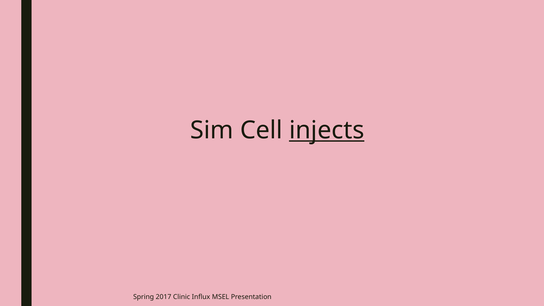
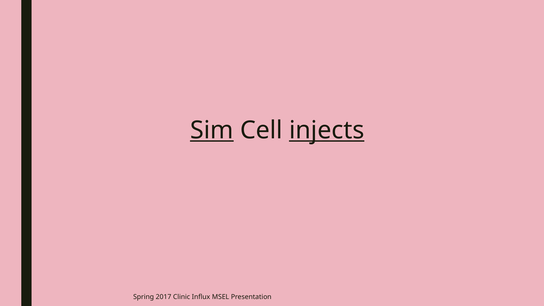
Sim underline: none -> present
